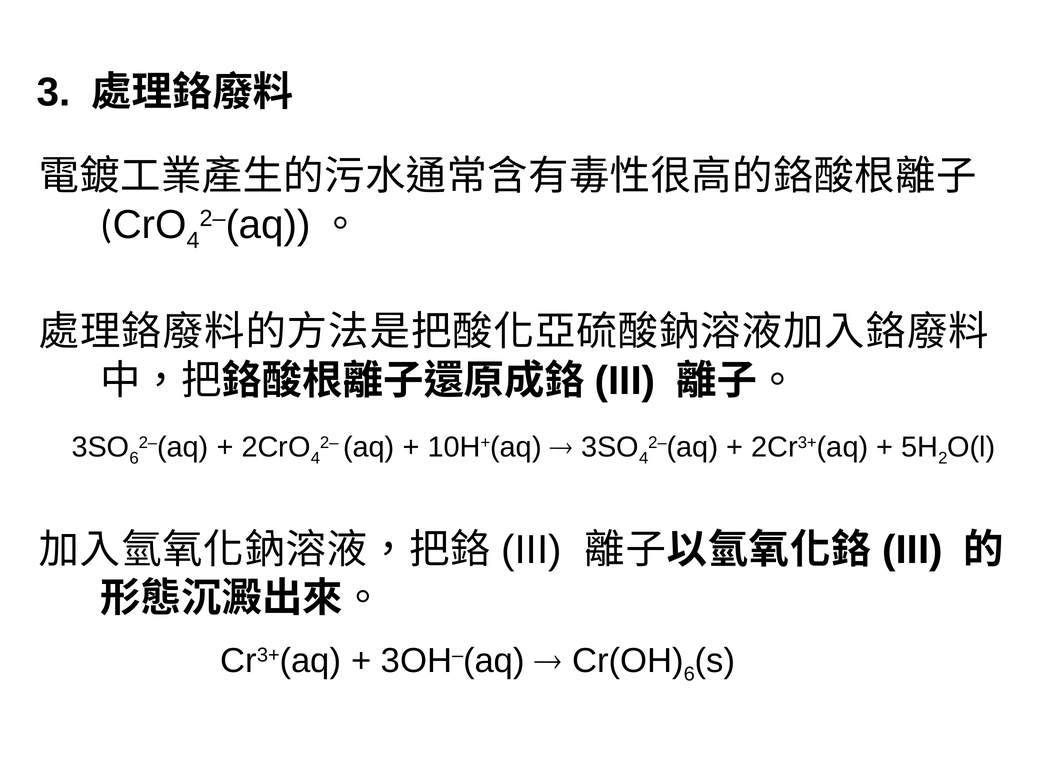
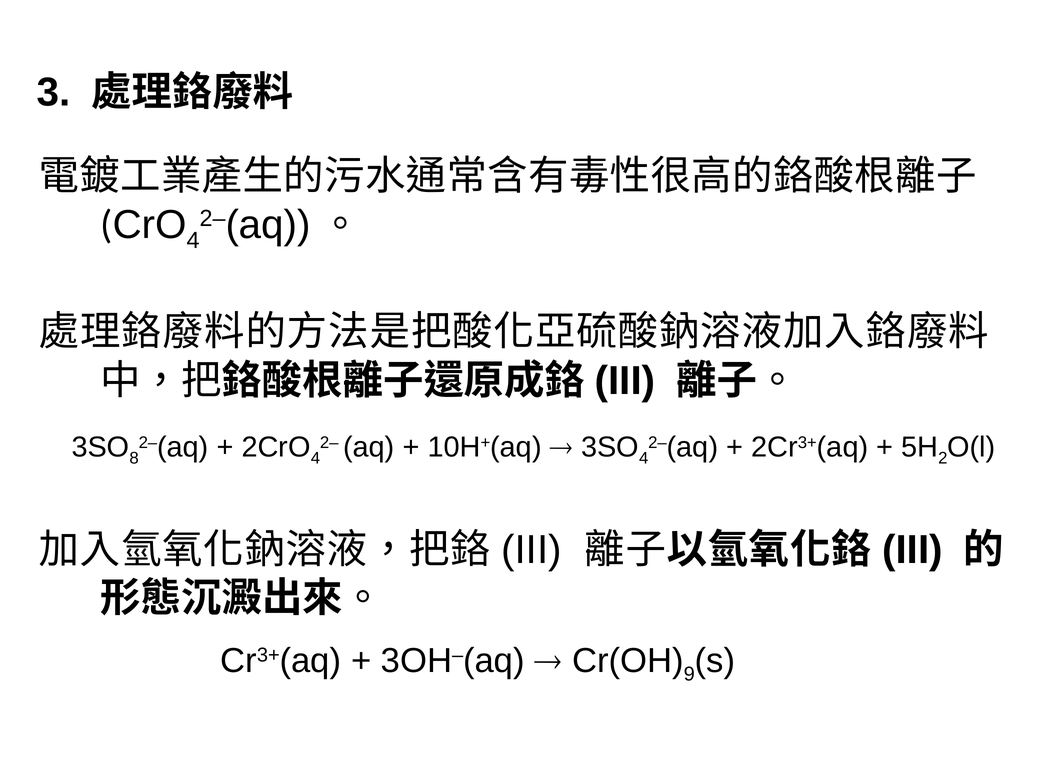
6 at (134, 458): 6 -> 8
6 at (689, 674): 6 -> 9
